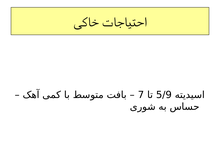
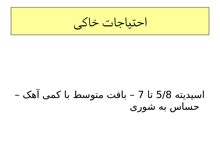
5/9: 5/9 -> 5/8
